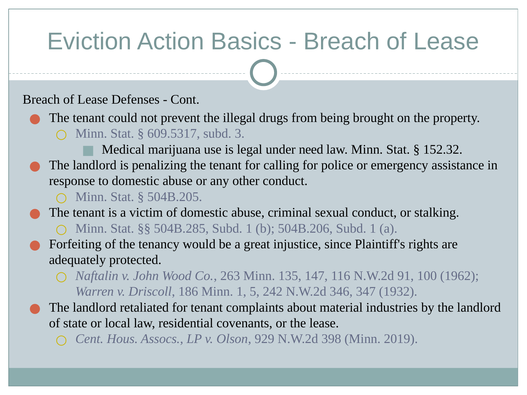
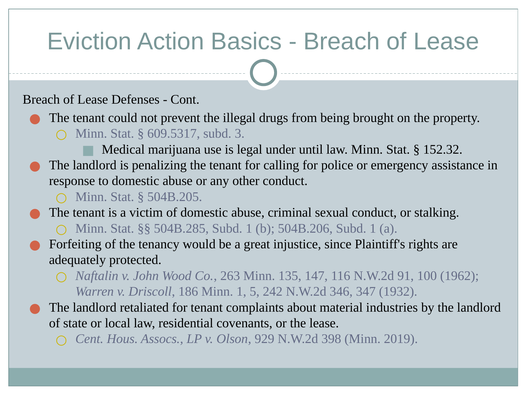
need: need -> until
